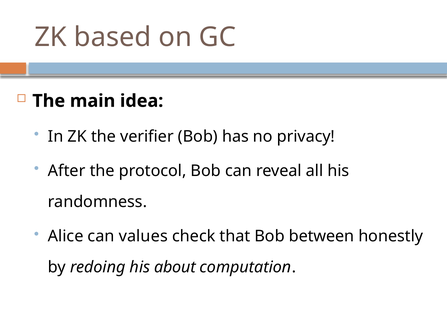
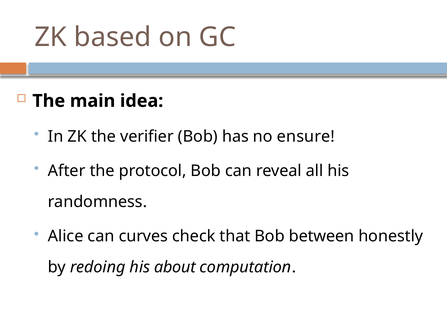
privacy: privacy -> ensure
values: values -> curves
